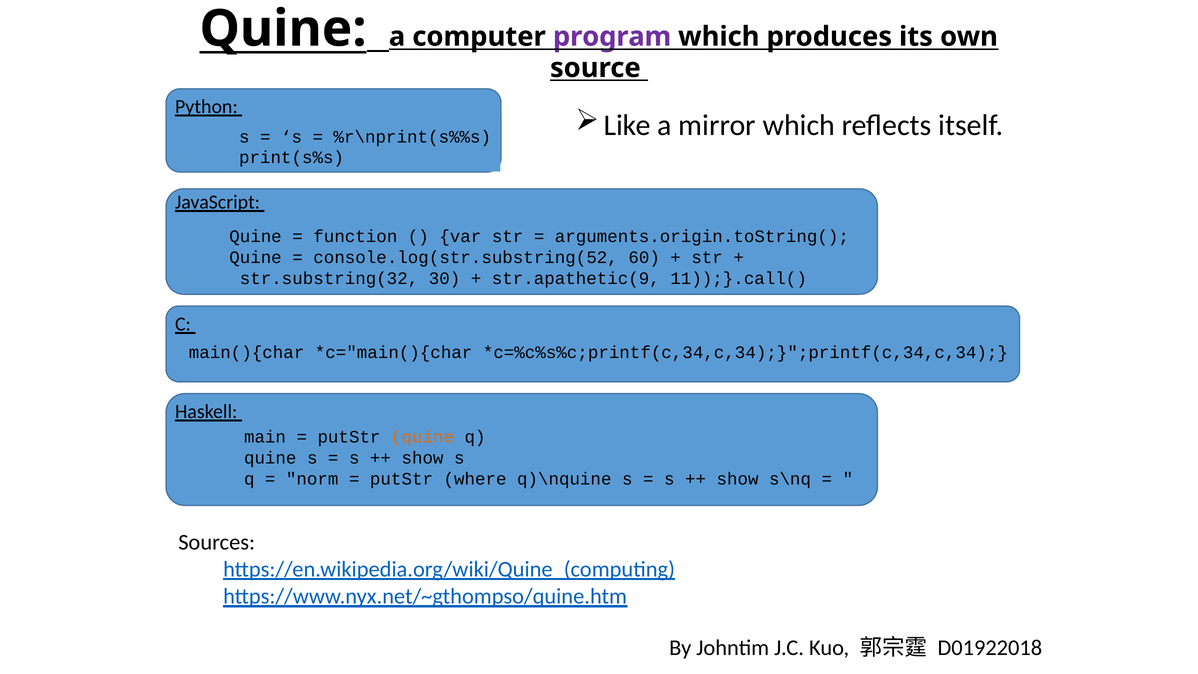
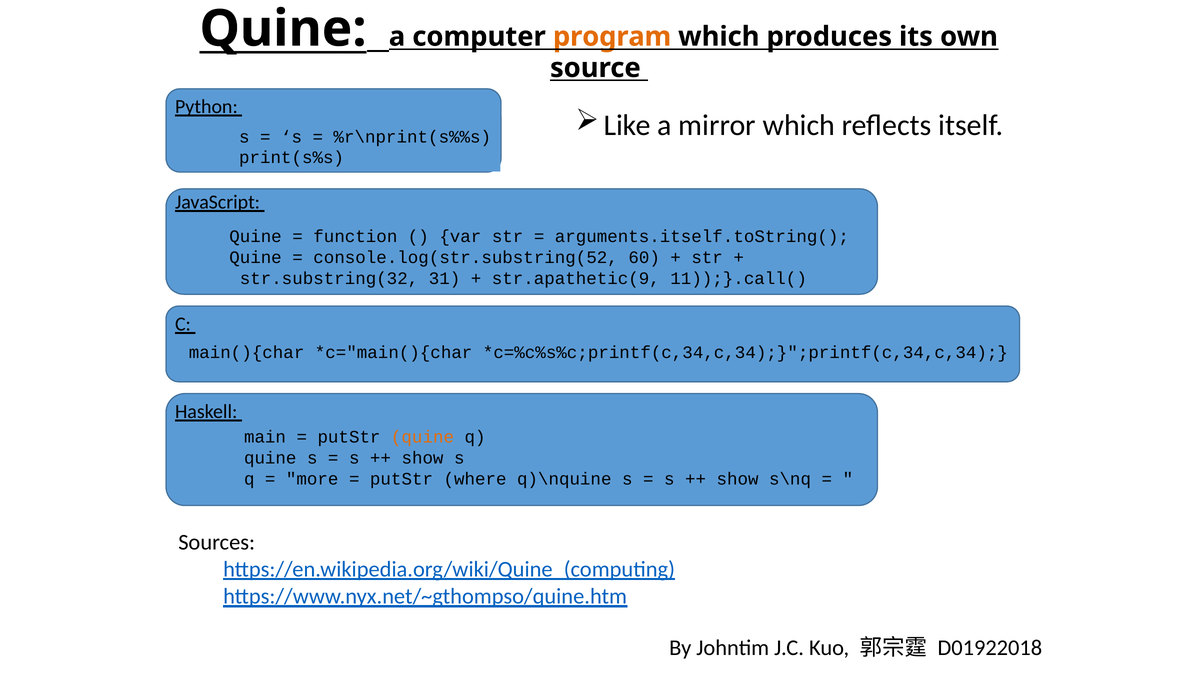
program colour: purple -> orange
arguments.origin.toString(: arguments.origin.toString( -> arguments.itself.toString(
30: 30 -> 31
norm: norm -> more
